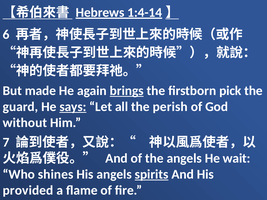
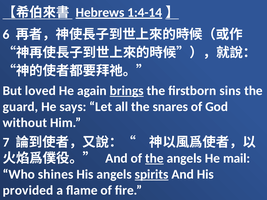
made: made -> loved
pick: pick -> sins
says underline: present -> none
perish: perish -> snares
the at (154, 159) underline: none -> present
wait: wait -> mail
